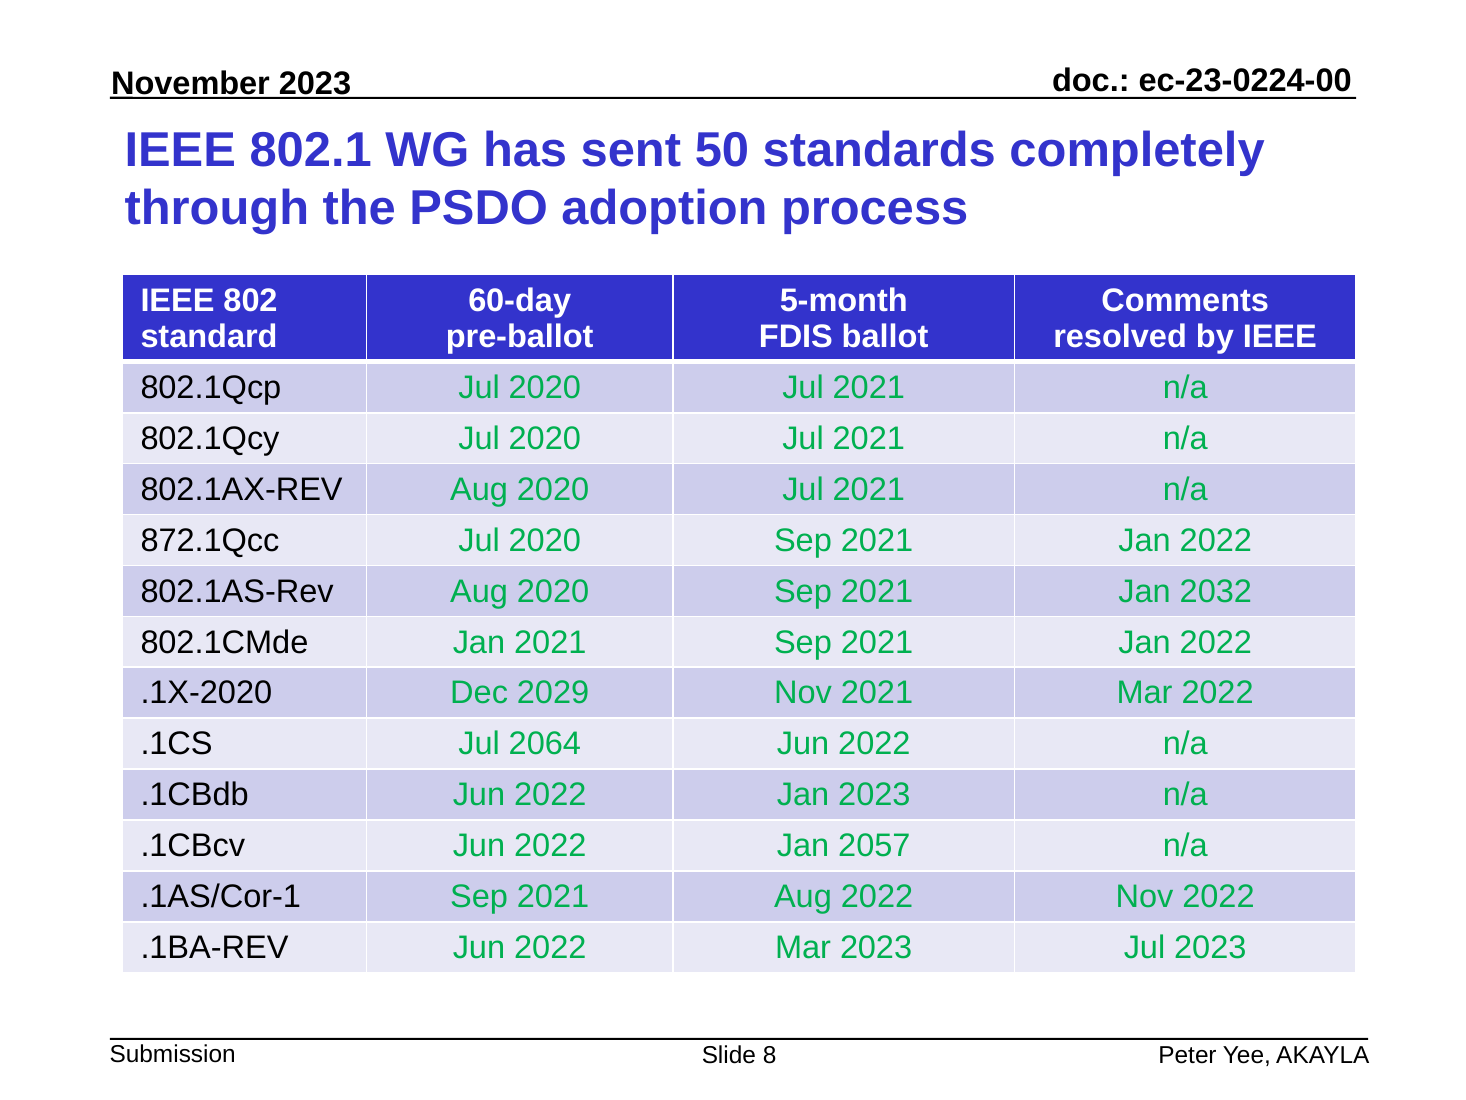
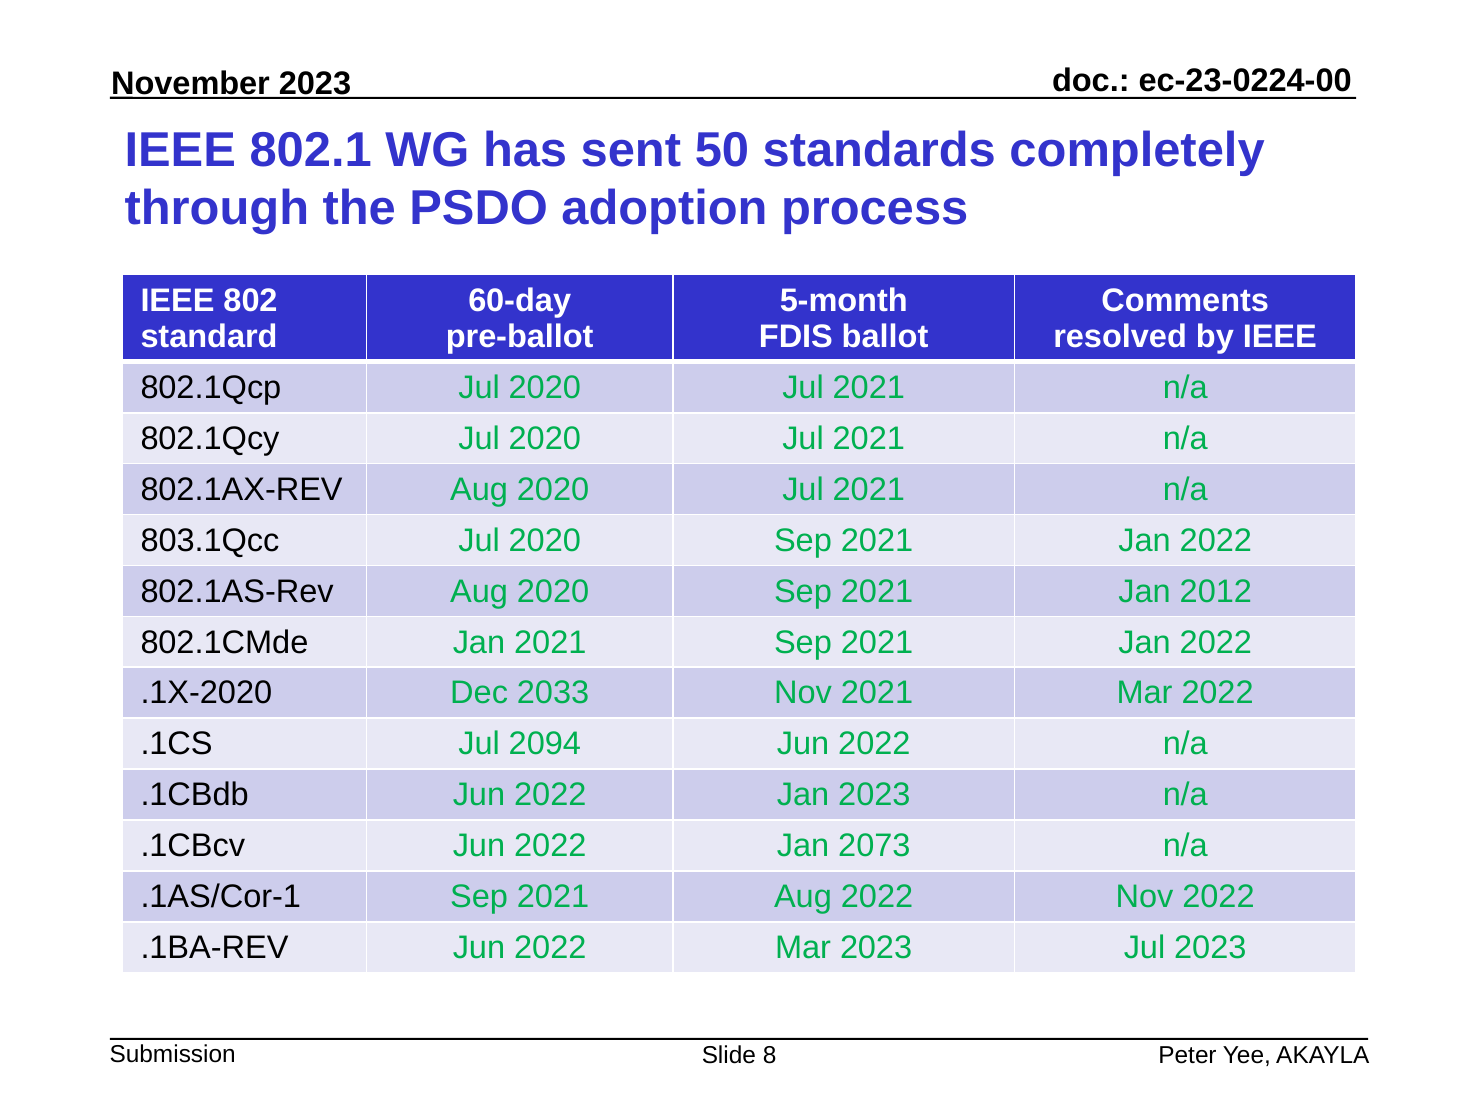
872.1Qcc: 872.1Qcc -> 803.1Qcc
2032: 2032 -> 2012
2029: 2029 -> 2033
2064: 2064 -> 2094
2057: 2057 -> 2073
